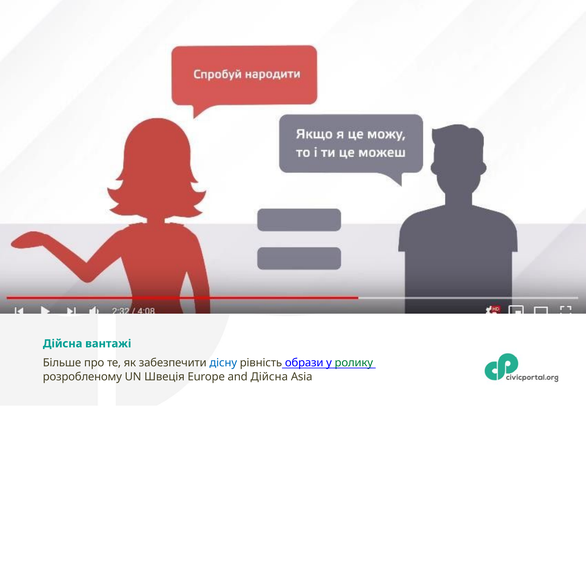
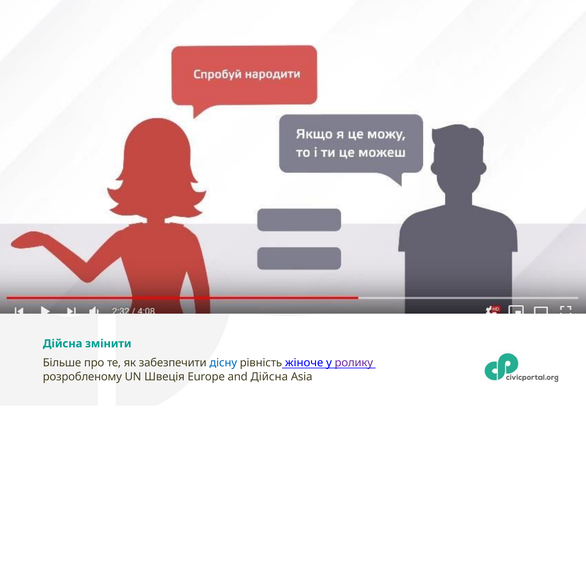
вантажі: вантажі -> змінити
образи: образи -> жіноче
ролику colour: green -> purple
